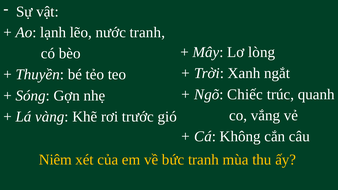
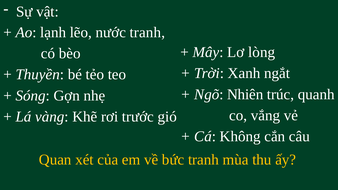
Chiếc: Chiếc -> Nhiên
Niêm: Niêm -> Quan
